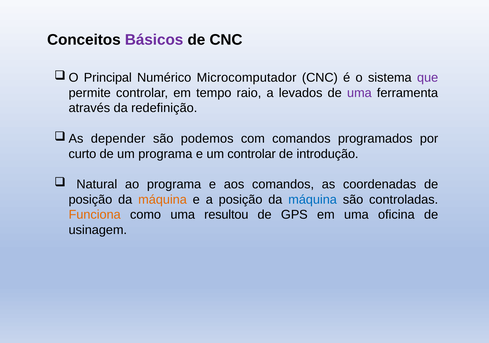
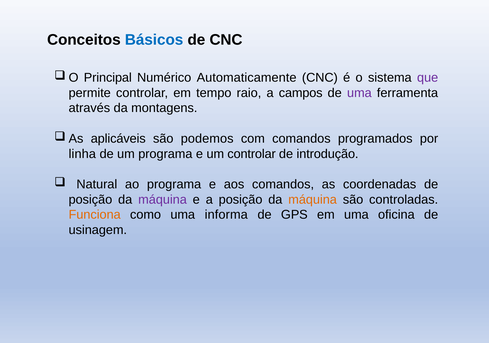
Básicos colour: purple -> blue
Microcomputador: Microcomputador -> Automaticamente
levados: levados -> campos
redefinição: redefinição -> montagens
depender: depender -> aplicáveis
curto: curto -> linha
máquina at (163, 199) colour: orange -> purple
máquina at (313, 199) colour: blue -> orange
resultou: resultou -> informa
